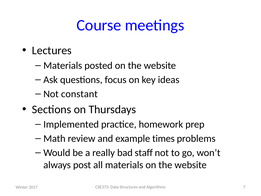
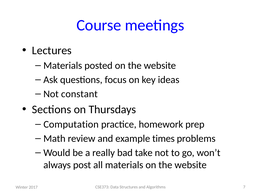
Implemented: Implemented -> Computation
staff: staff -> take
